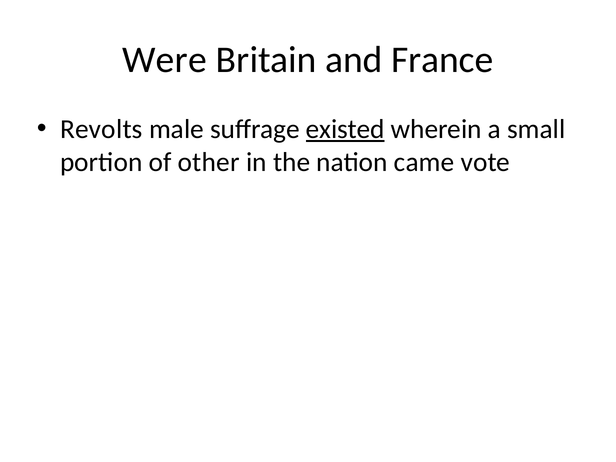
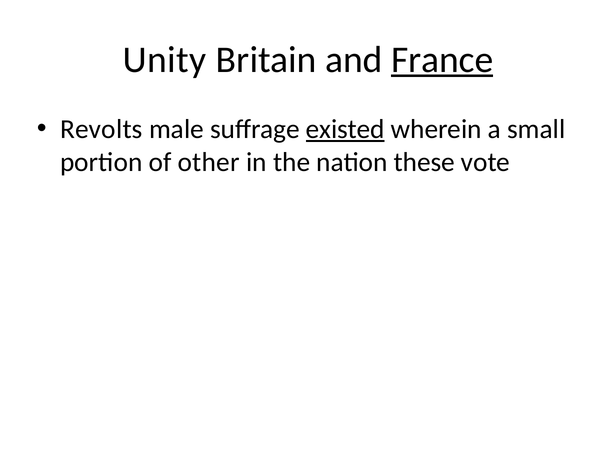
Were: Were -> Unity
France underline: none -> present
came: came -> these
